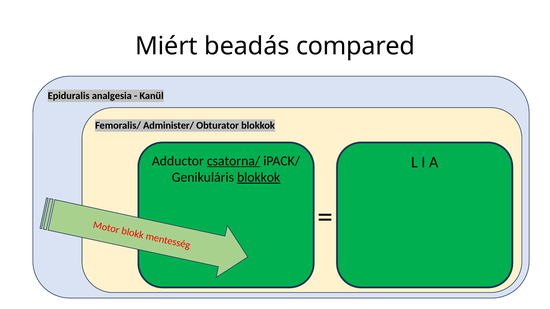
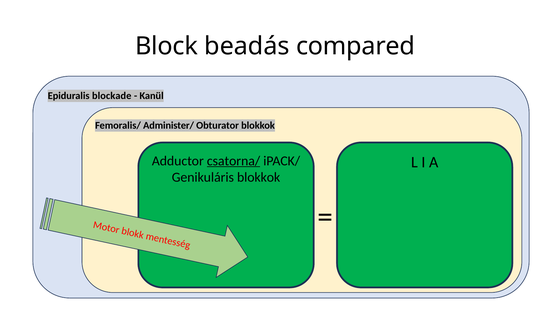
Miért: Miért -> Block
analgesia: analgesia -> blockade
blokkok at (259, 178) underline: present -> none
